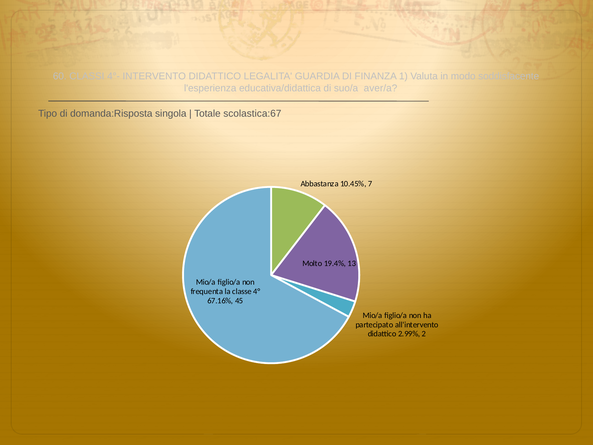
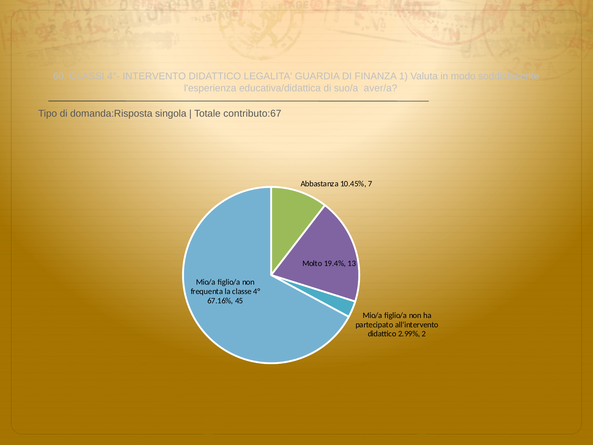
scolastica:67: scolastica:67 -> contributo:67
